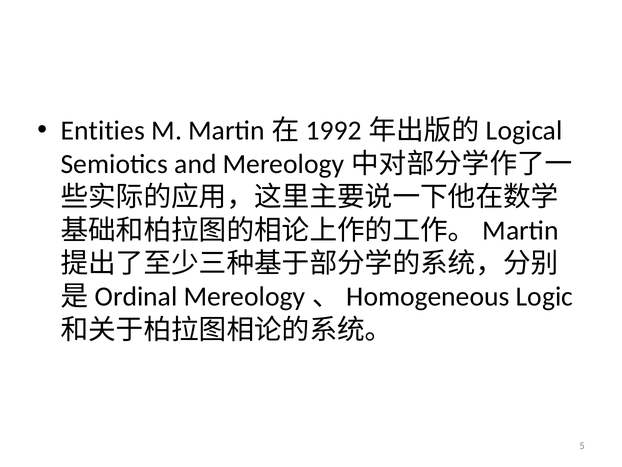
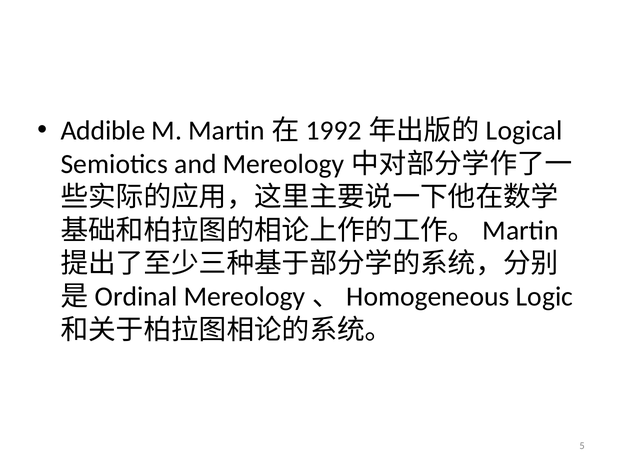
Entities: Entities -> Addible
